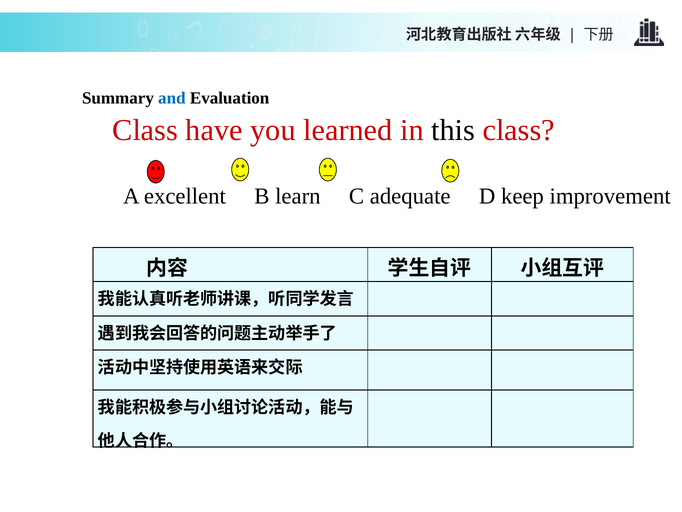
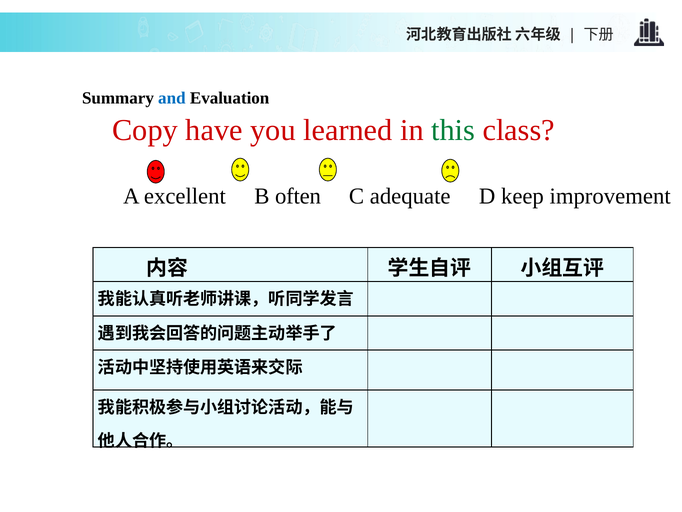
Class at (145, 130): Class -> Copy
this colour: black -> green
learn: learn -> often
